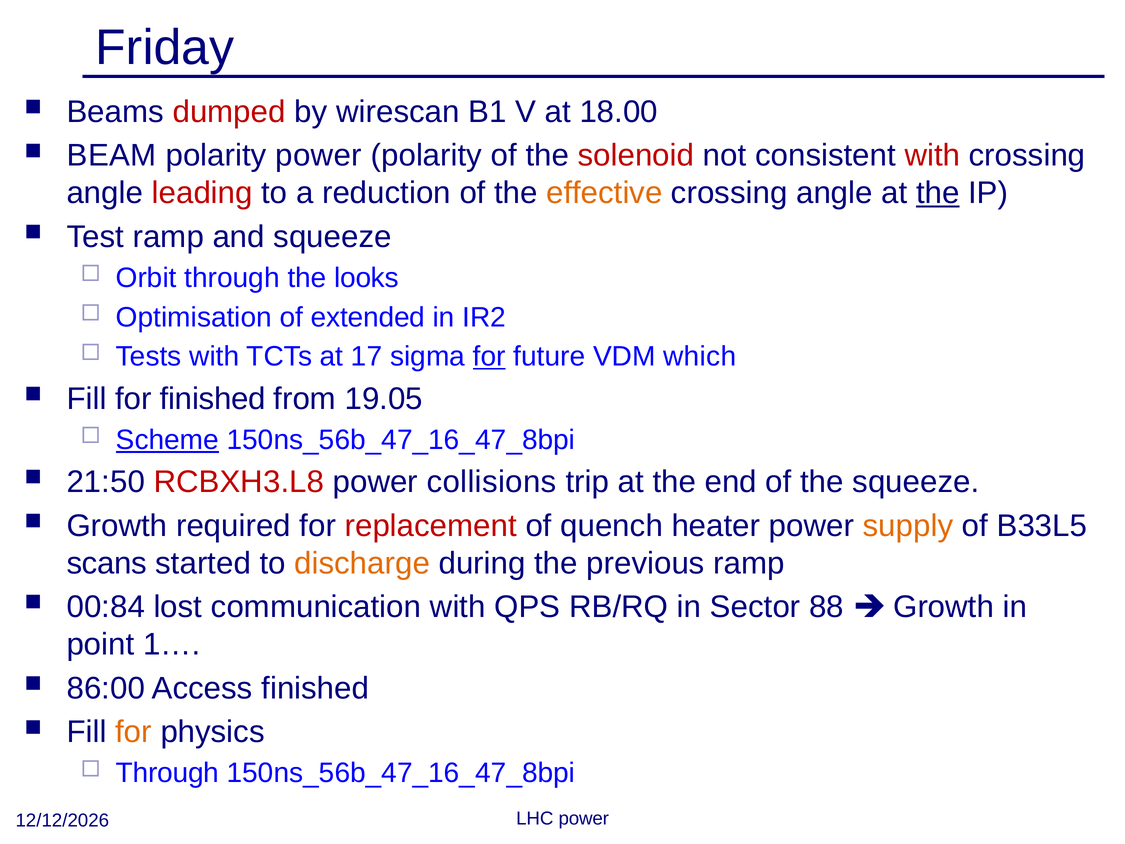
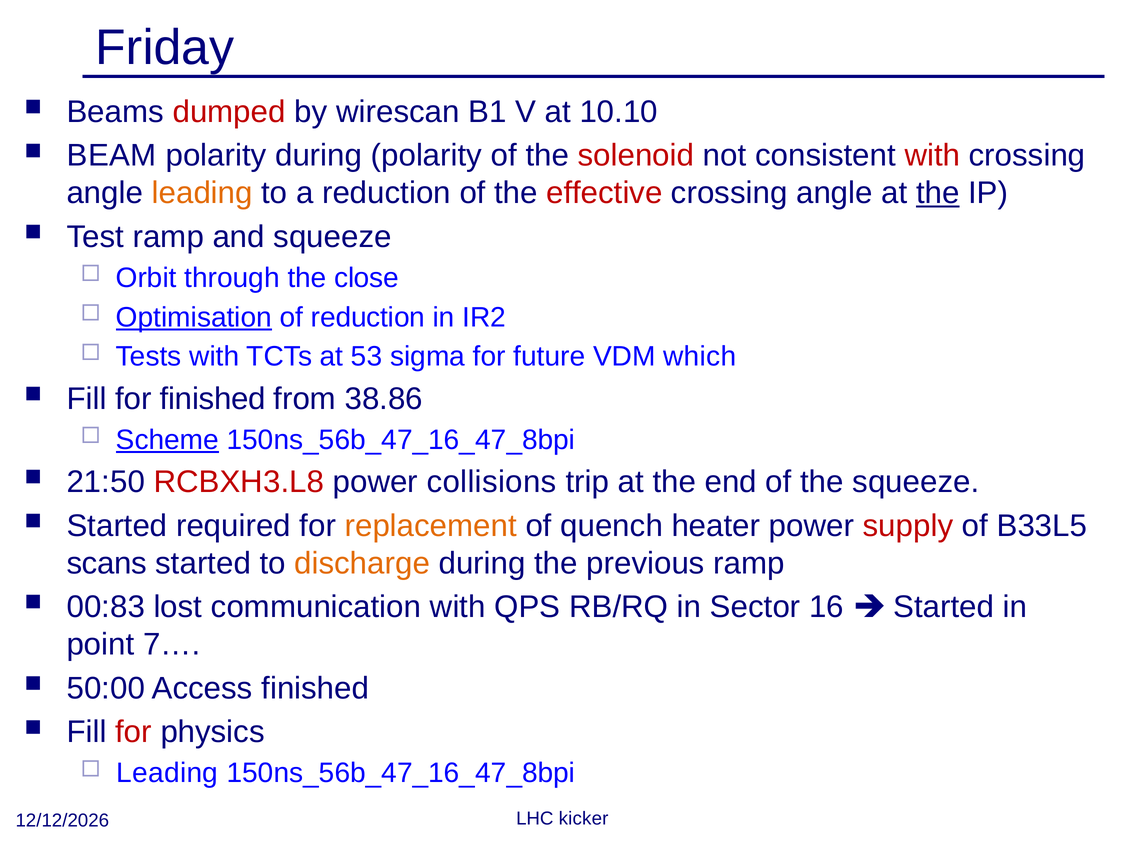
18.00: 18.00 -> 10.10
polarity power: power -> during
leading at (202, 193) colour: red -> orange
effective colour: orange -> red
looks: looks -> close
Optimisation underline: none -> present
of extended: extended -> reduction
17: 17 -> 53
for at (489, 357) underline: present -> none
19.05: 19.05 -> 38.86
Growth at (117, 526): Growth -> Started
replacement colour: red -> orange
supply colour: orange -> red
00:84: 00:84 -> 00:83
88: 88 -> 16
Growth at (944, 607): Growth -> Started
1…: 1… -> 7…
86:00: 86:00 -> 50:00
for at (133, 732) colour: orange -> red
Through at (167, 773): Through -> Leading
LHC power: power -> kicker
